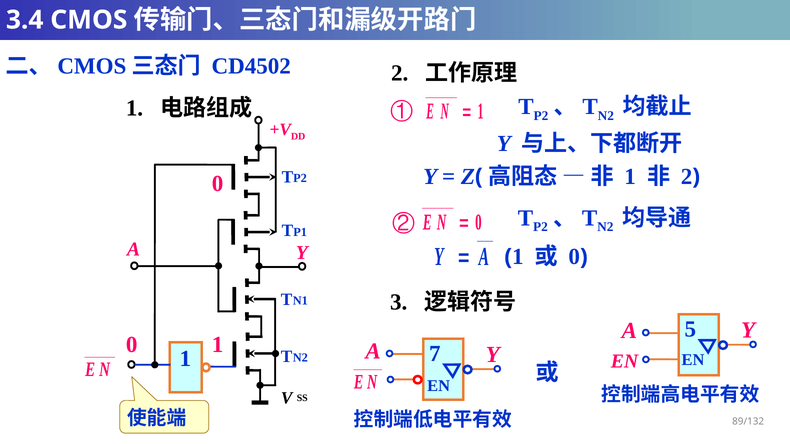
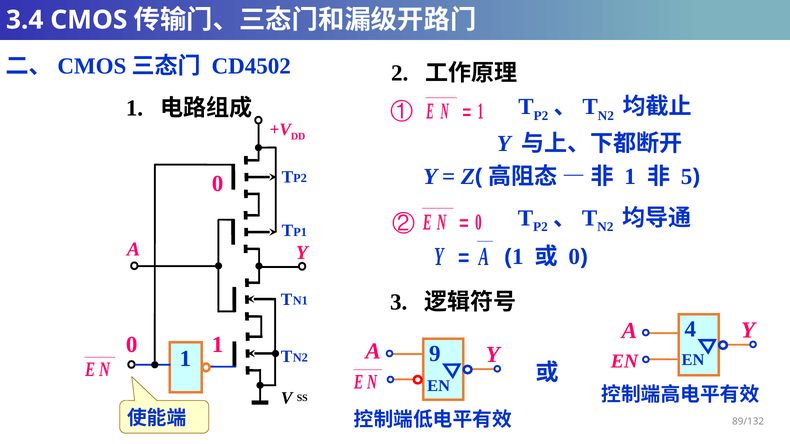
2 at (687, 177): 2 -> 5
5: 5 -> 4
7: 7 -> 9
